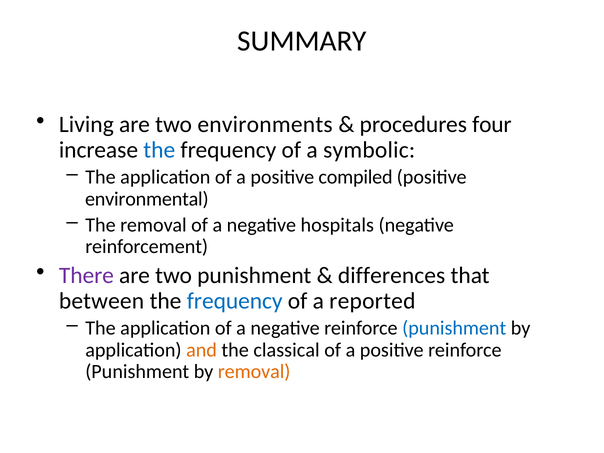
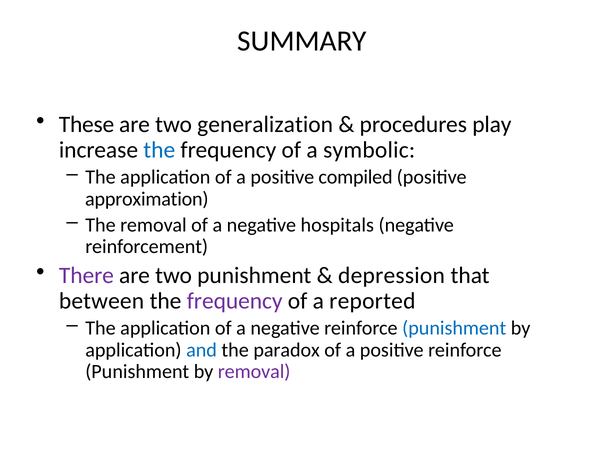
Living: Living -> These
environments: environments -> generalization
four: four -> play
environmental: environmental -> approximation
differences: differences -> depression
frequency at (235, 301) colour: blue -> purple
and colour: orange -> blue
classical: classical -> paradox
removal at (254, 372) colour: orange -> purple
